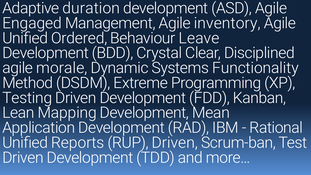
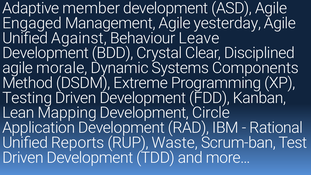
duration: duration -> member
inventory: inventory -> yesterday
Ordered: Ordered -> Against
Functionality: Functionality -> Components
Mean: Mean -> Circle
RUP Driven: Driven -> Waste
